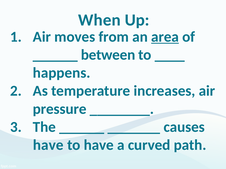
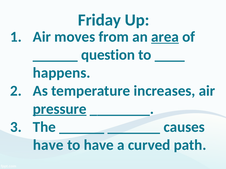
When: When -> Friday
between: between -> question
pressure underline: none -> present
